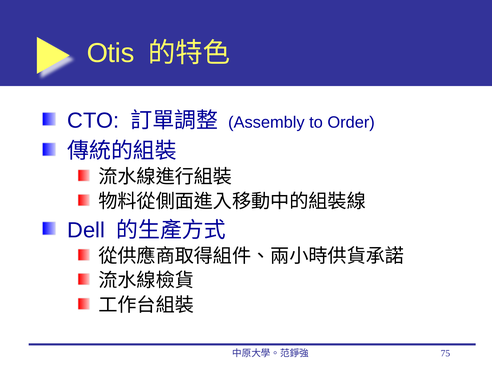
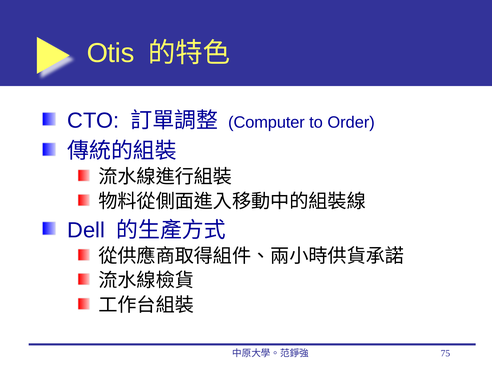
Assembly: Assembly -> Computer
